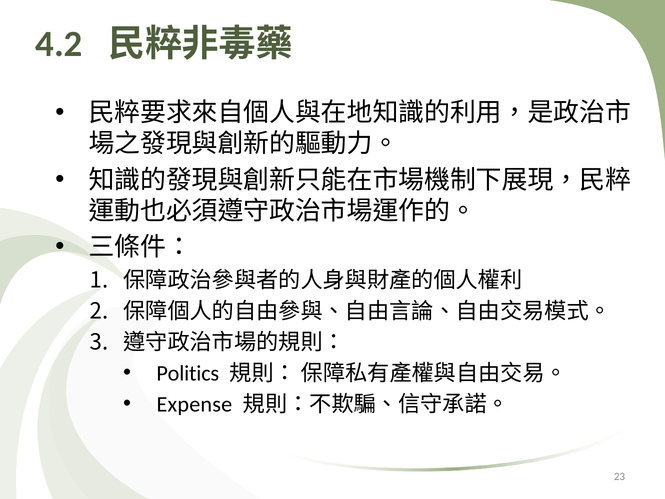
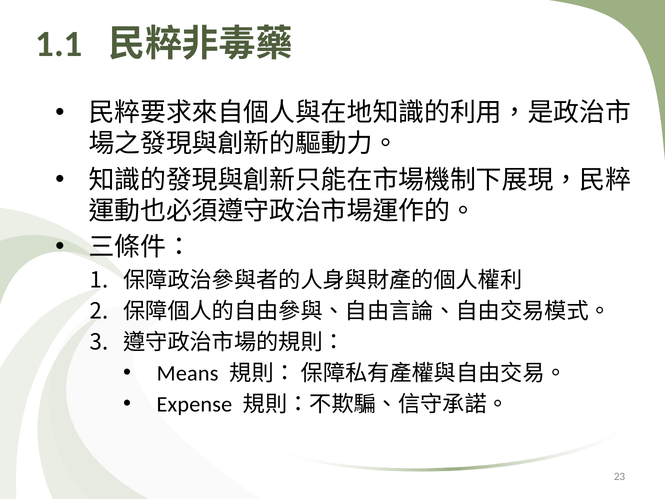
4.2: 4.2 -> 1.1
Politics: Politics -> Means
